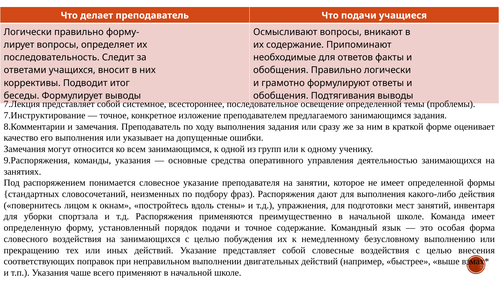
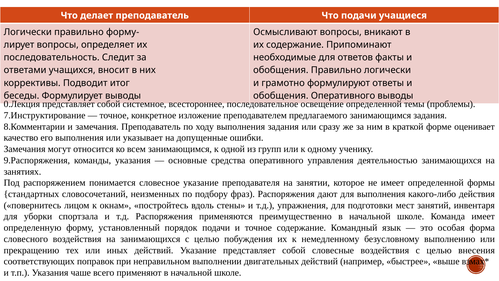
обобщения Подтягивания: Подтягивания -> Оперативного
7.Лекция: 7.Лекция -> 0.Лекция
